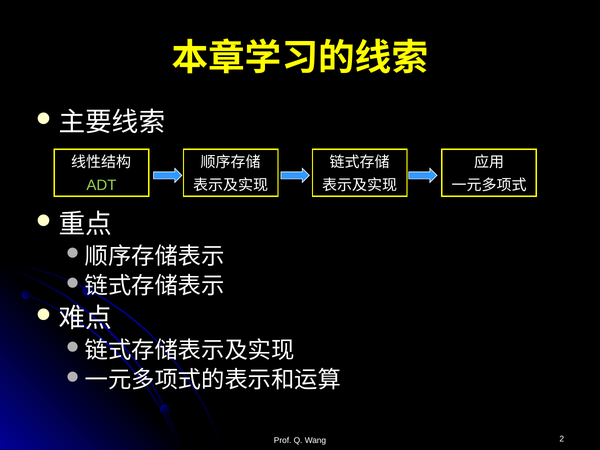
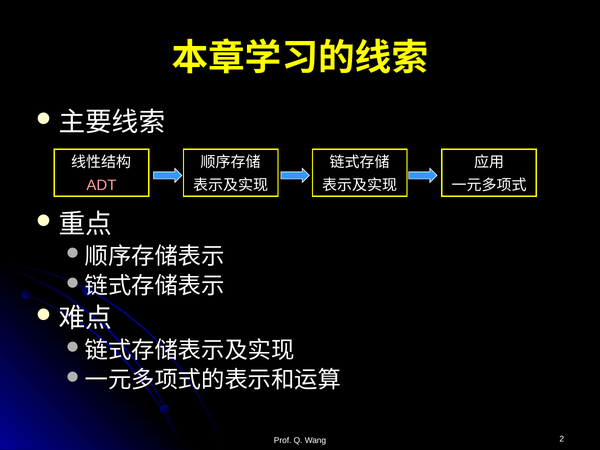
ADT colour: light green -> pink
